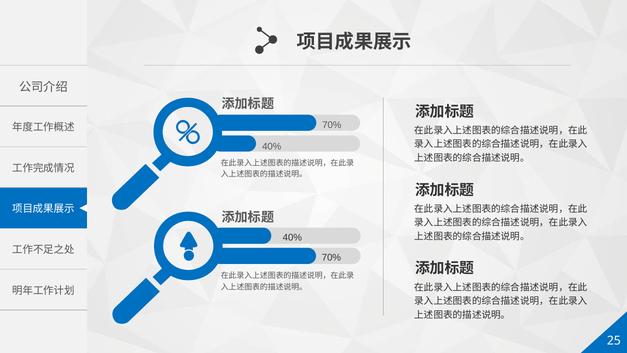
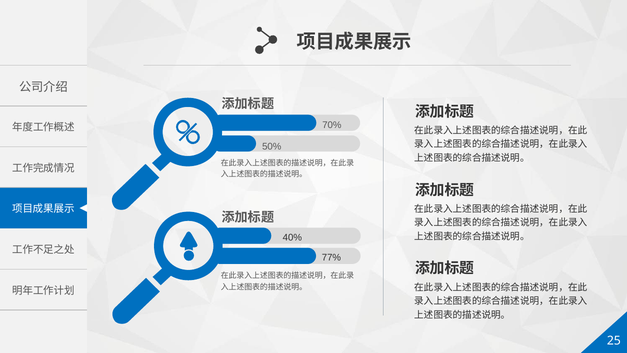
40% at (272, 146): 40% -> 50%
70% at (331, 257): 70% -> 77%
